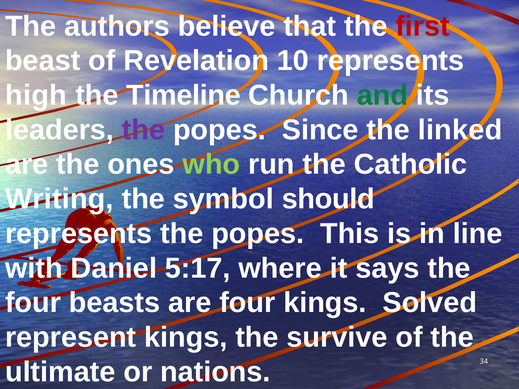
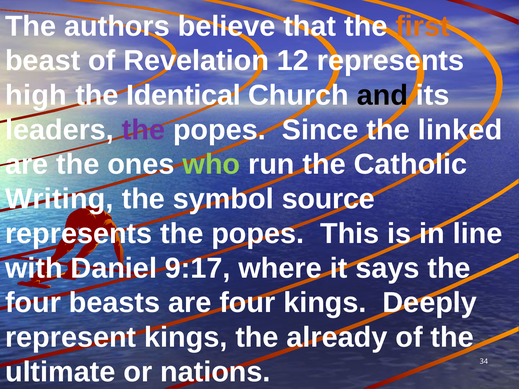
first colour: red -> orange
10: 10 -> 12
Timeline: Timeline -> Identical
and colour: green -> black
should: should -> source
5:17: 5:17 -> 9:17
Solved: Solved -> Deeply
survive: survive -> already
